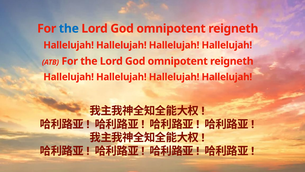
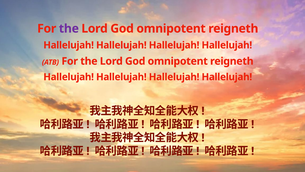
the at (69, 29) colour: blue -> purple
